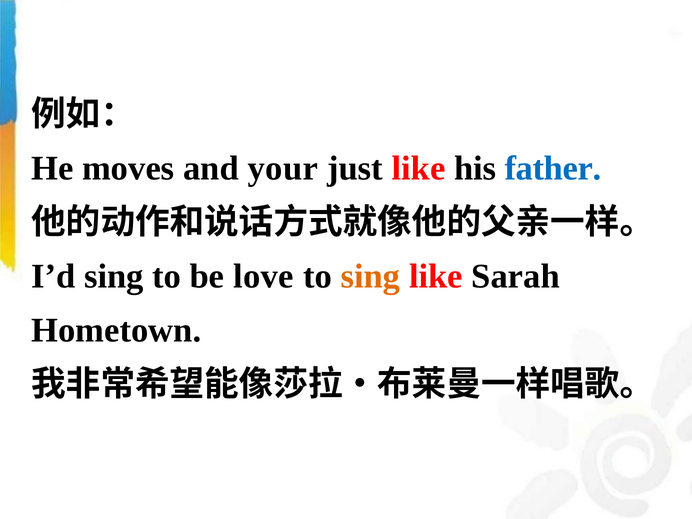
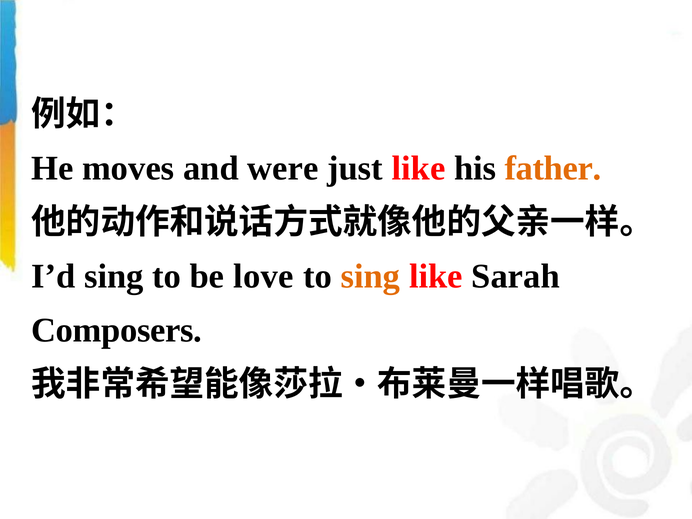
your: your -> were
father colour: blue -> orange
Hometown: Hometown -> Composers
